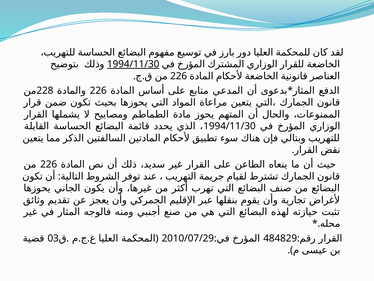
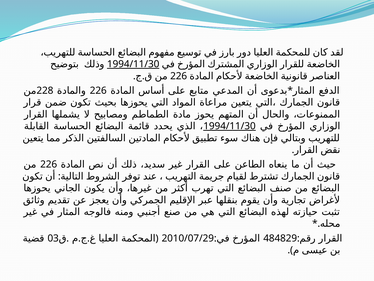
1994/11/30 at (230, 126) underline: none -> present
